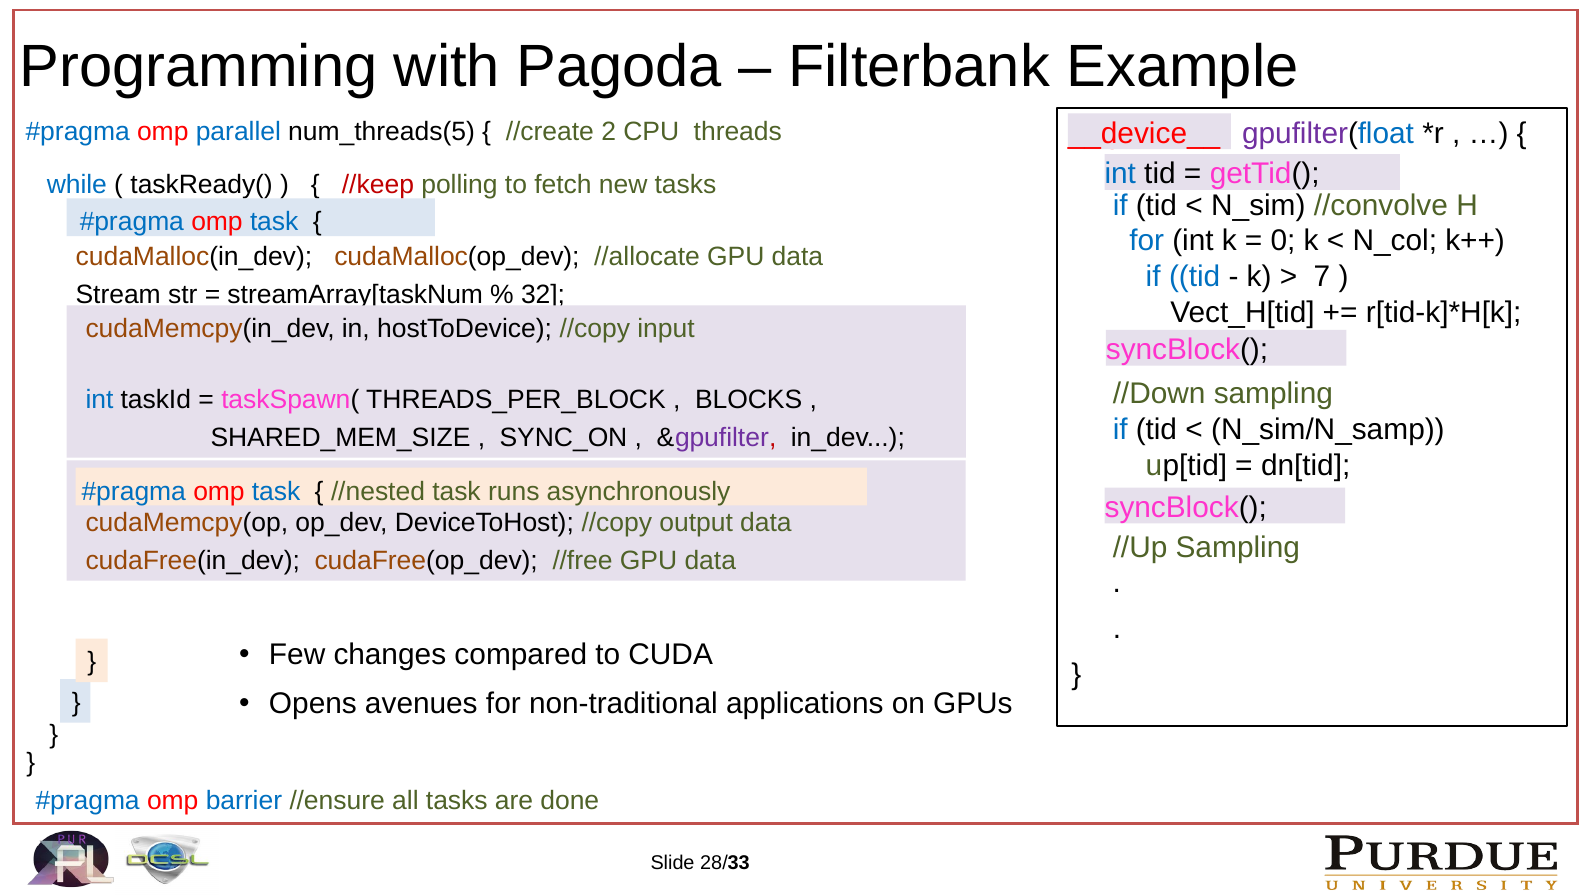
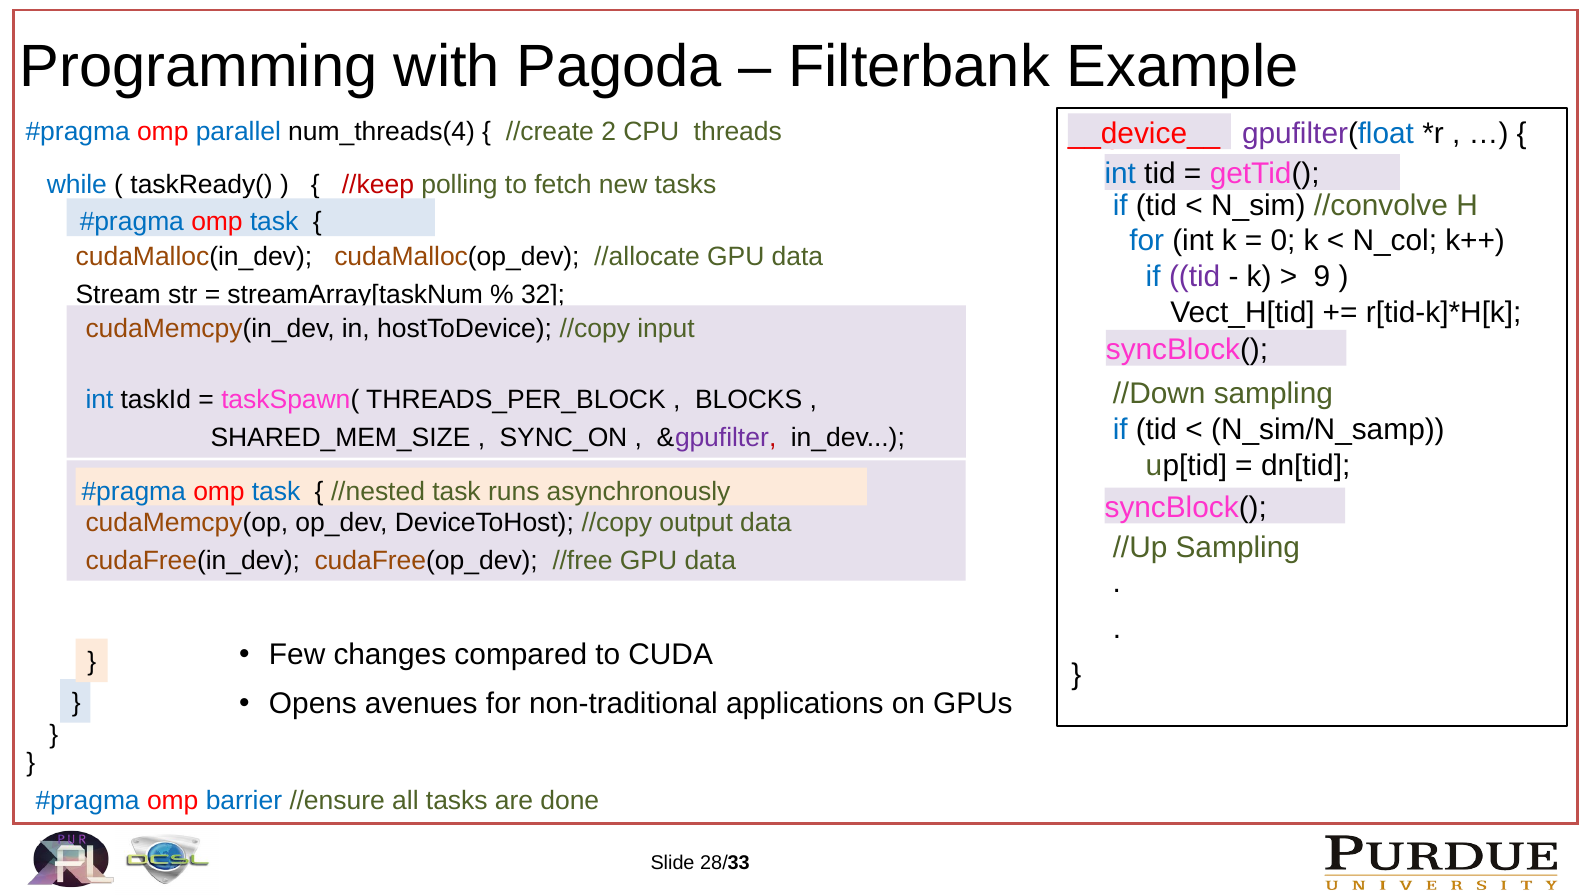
num_threads(5: num_threads(5 -> num_threads(4
tid at (1195, 277) colour: blue -> purple
7: 7 -> 9
